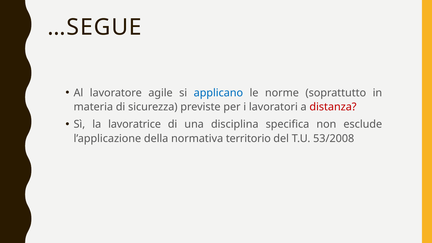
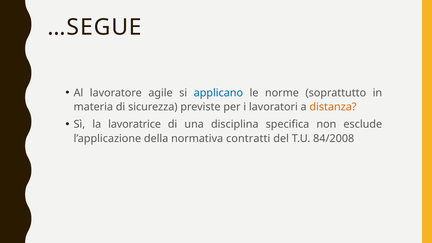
distanza colour: red -> orange
territorio: territorio -> contratti
53/2008: 53/2008 -> 84/2008
